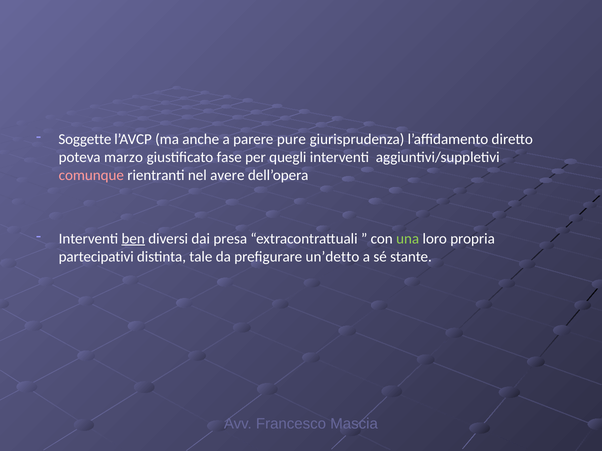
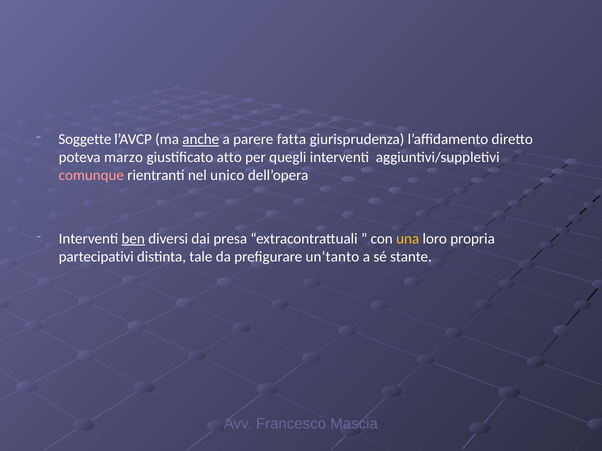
anche underline: none -> present
pure: pure -> fatta
fase: fase -> atto
avere: avere -> unico
una colour: light green -> yellow
un’detto: un’detto -> un’tanto
